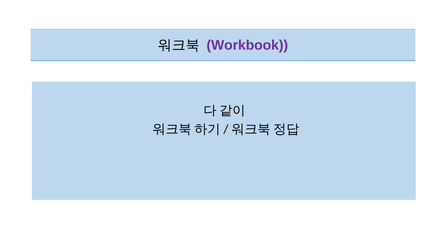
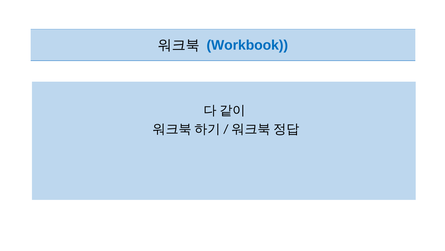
Workbook colour: purple -> blue
